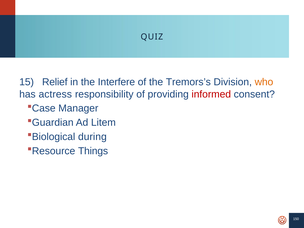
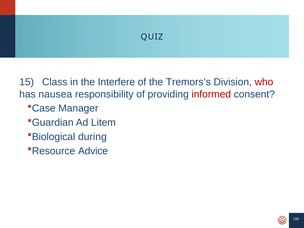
Relief: Relief -> Class
who colour: orange -> red
actress: actress -> nausea
Things: Things -> Advice
